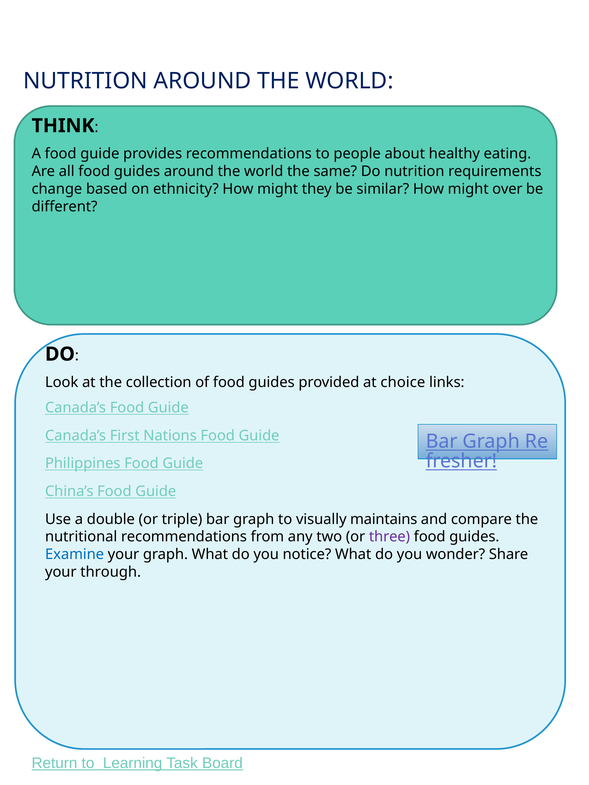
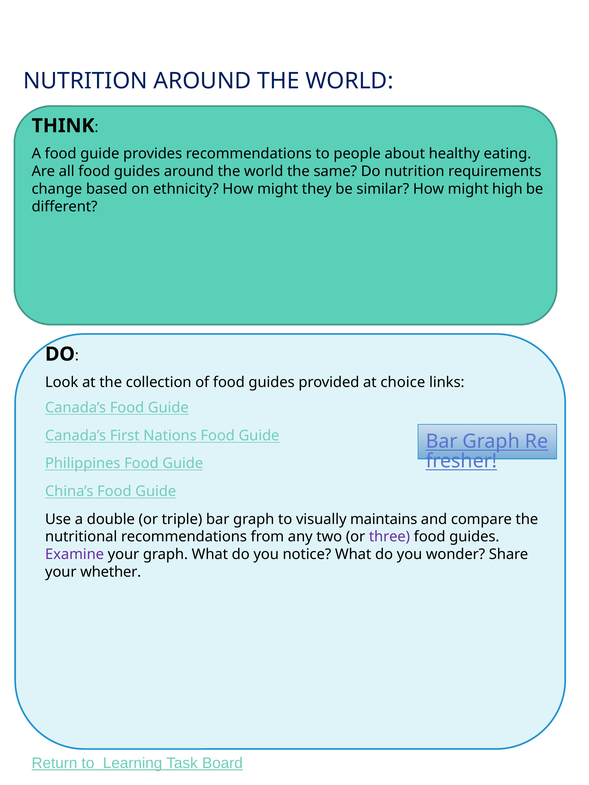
over: over -> high
Examine colour: blue -> purple
through: through -> whether
